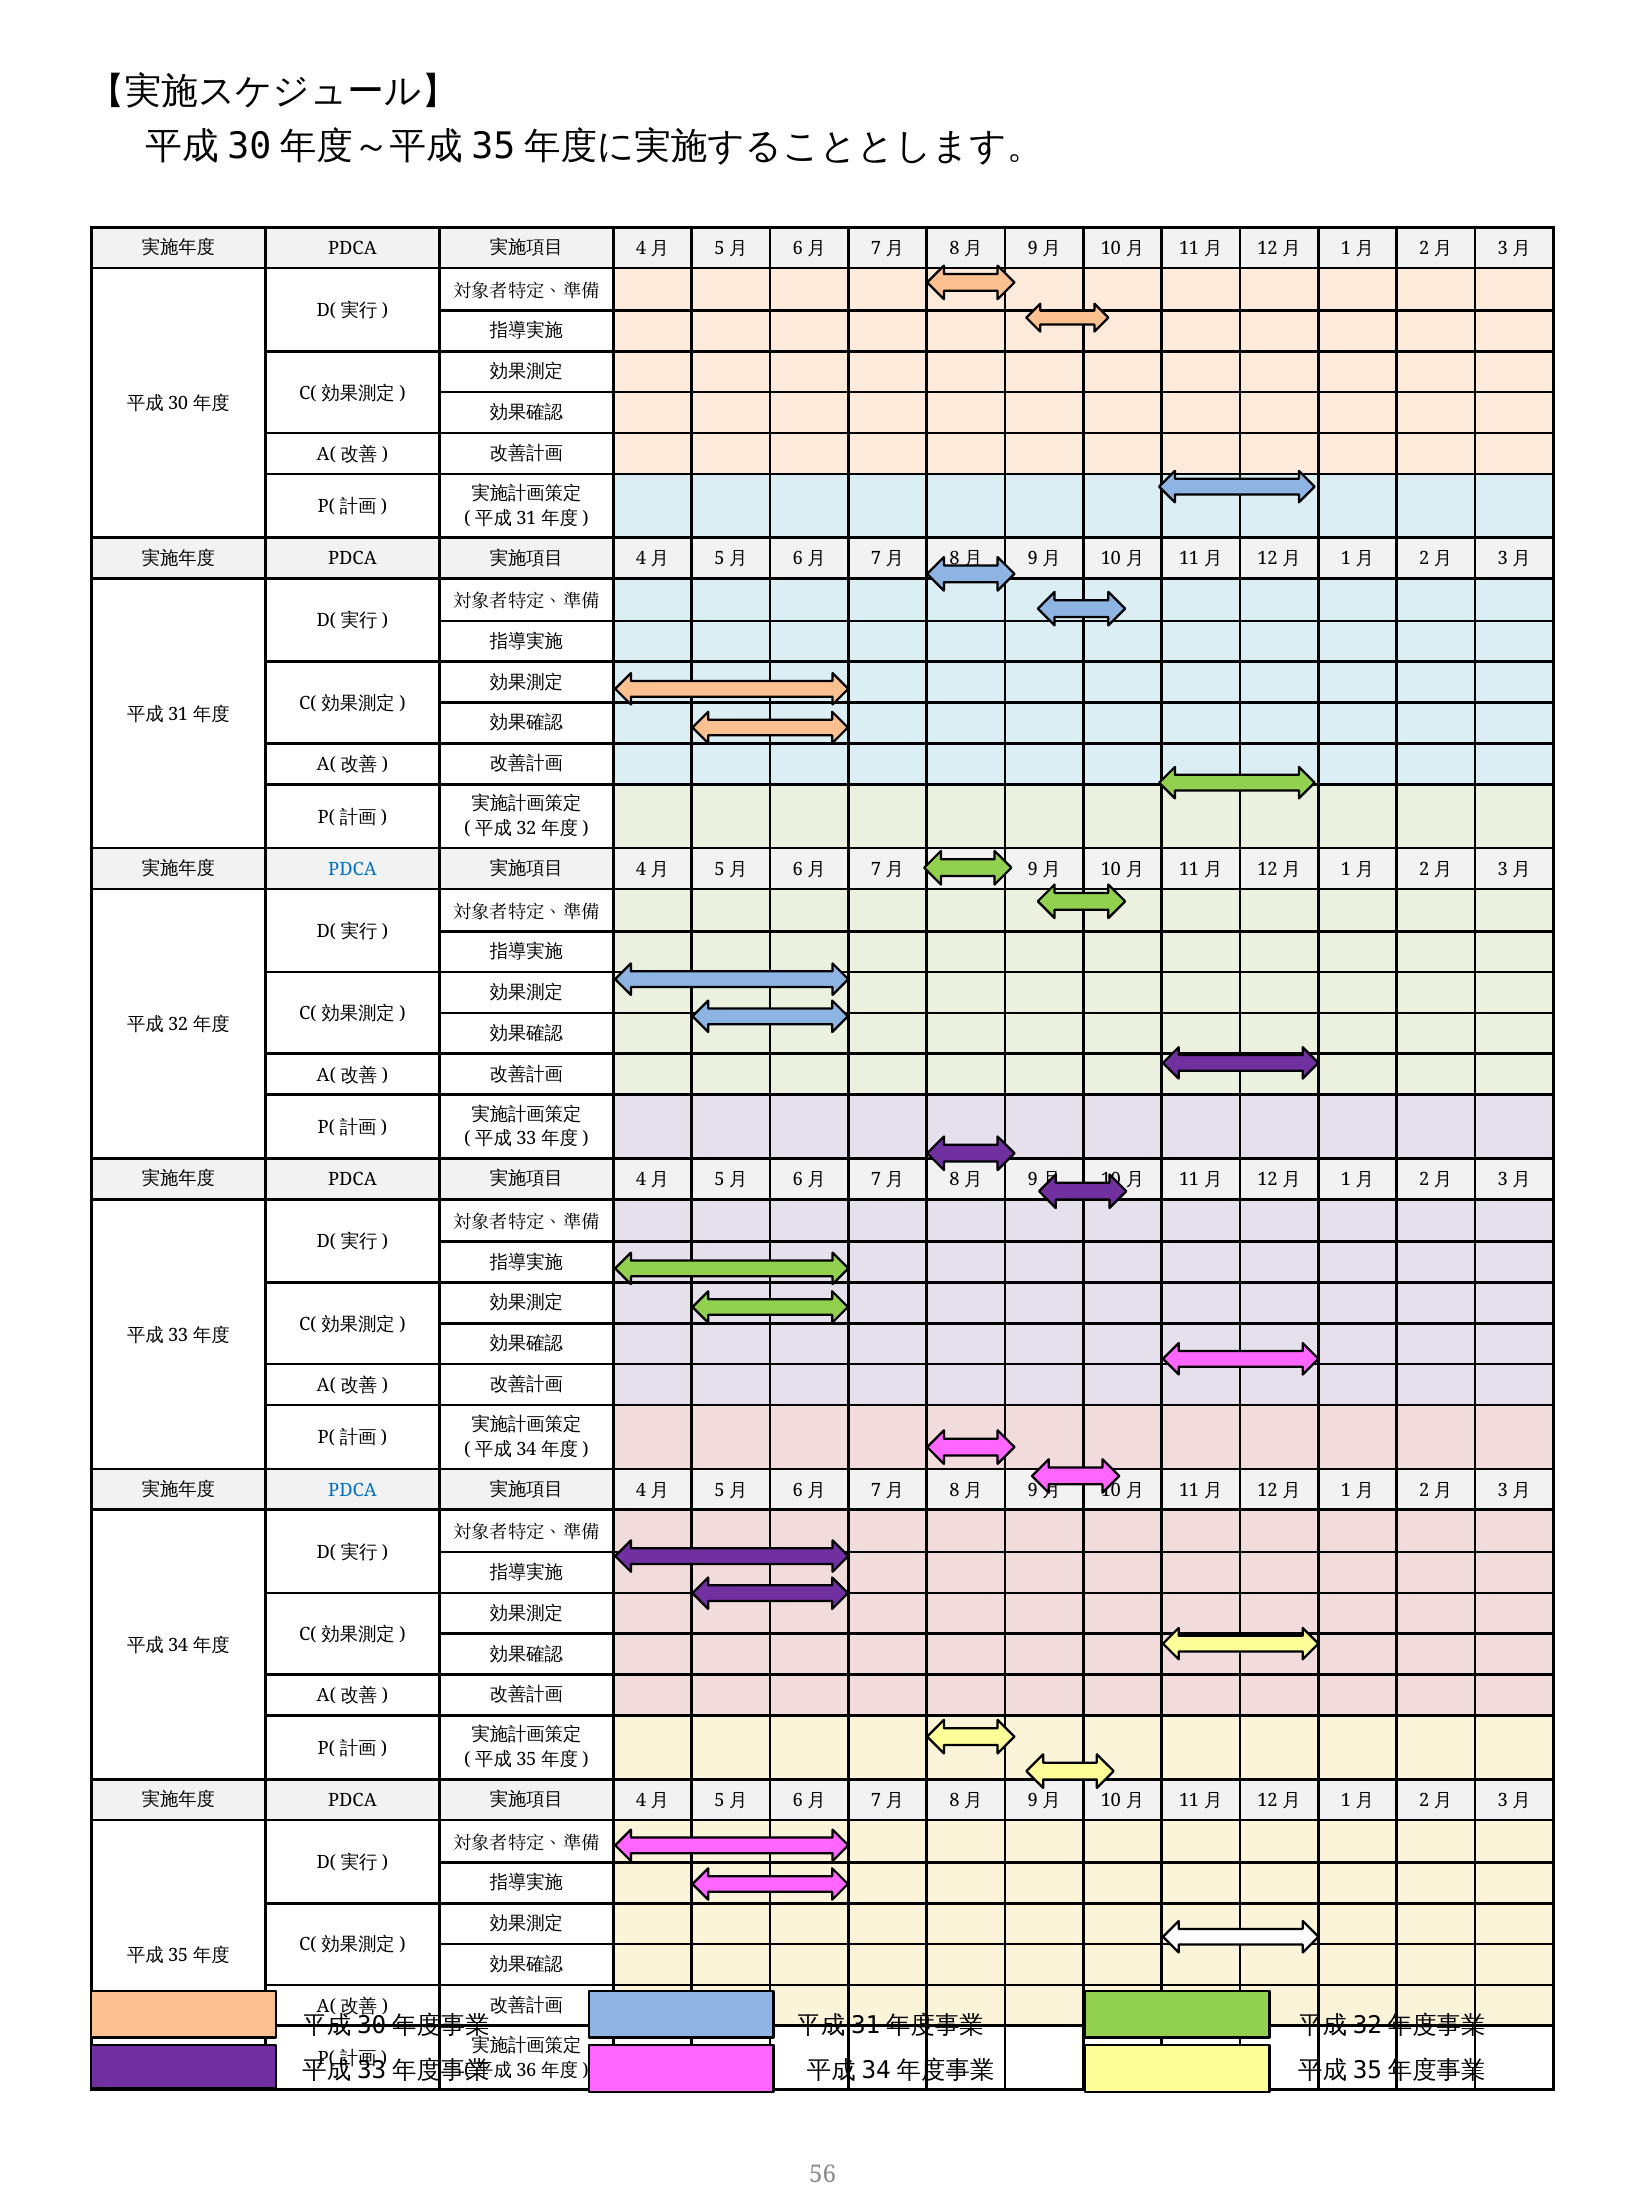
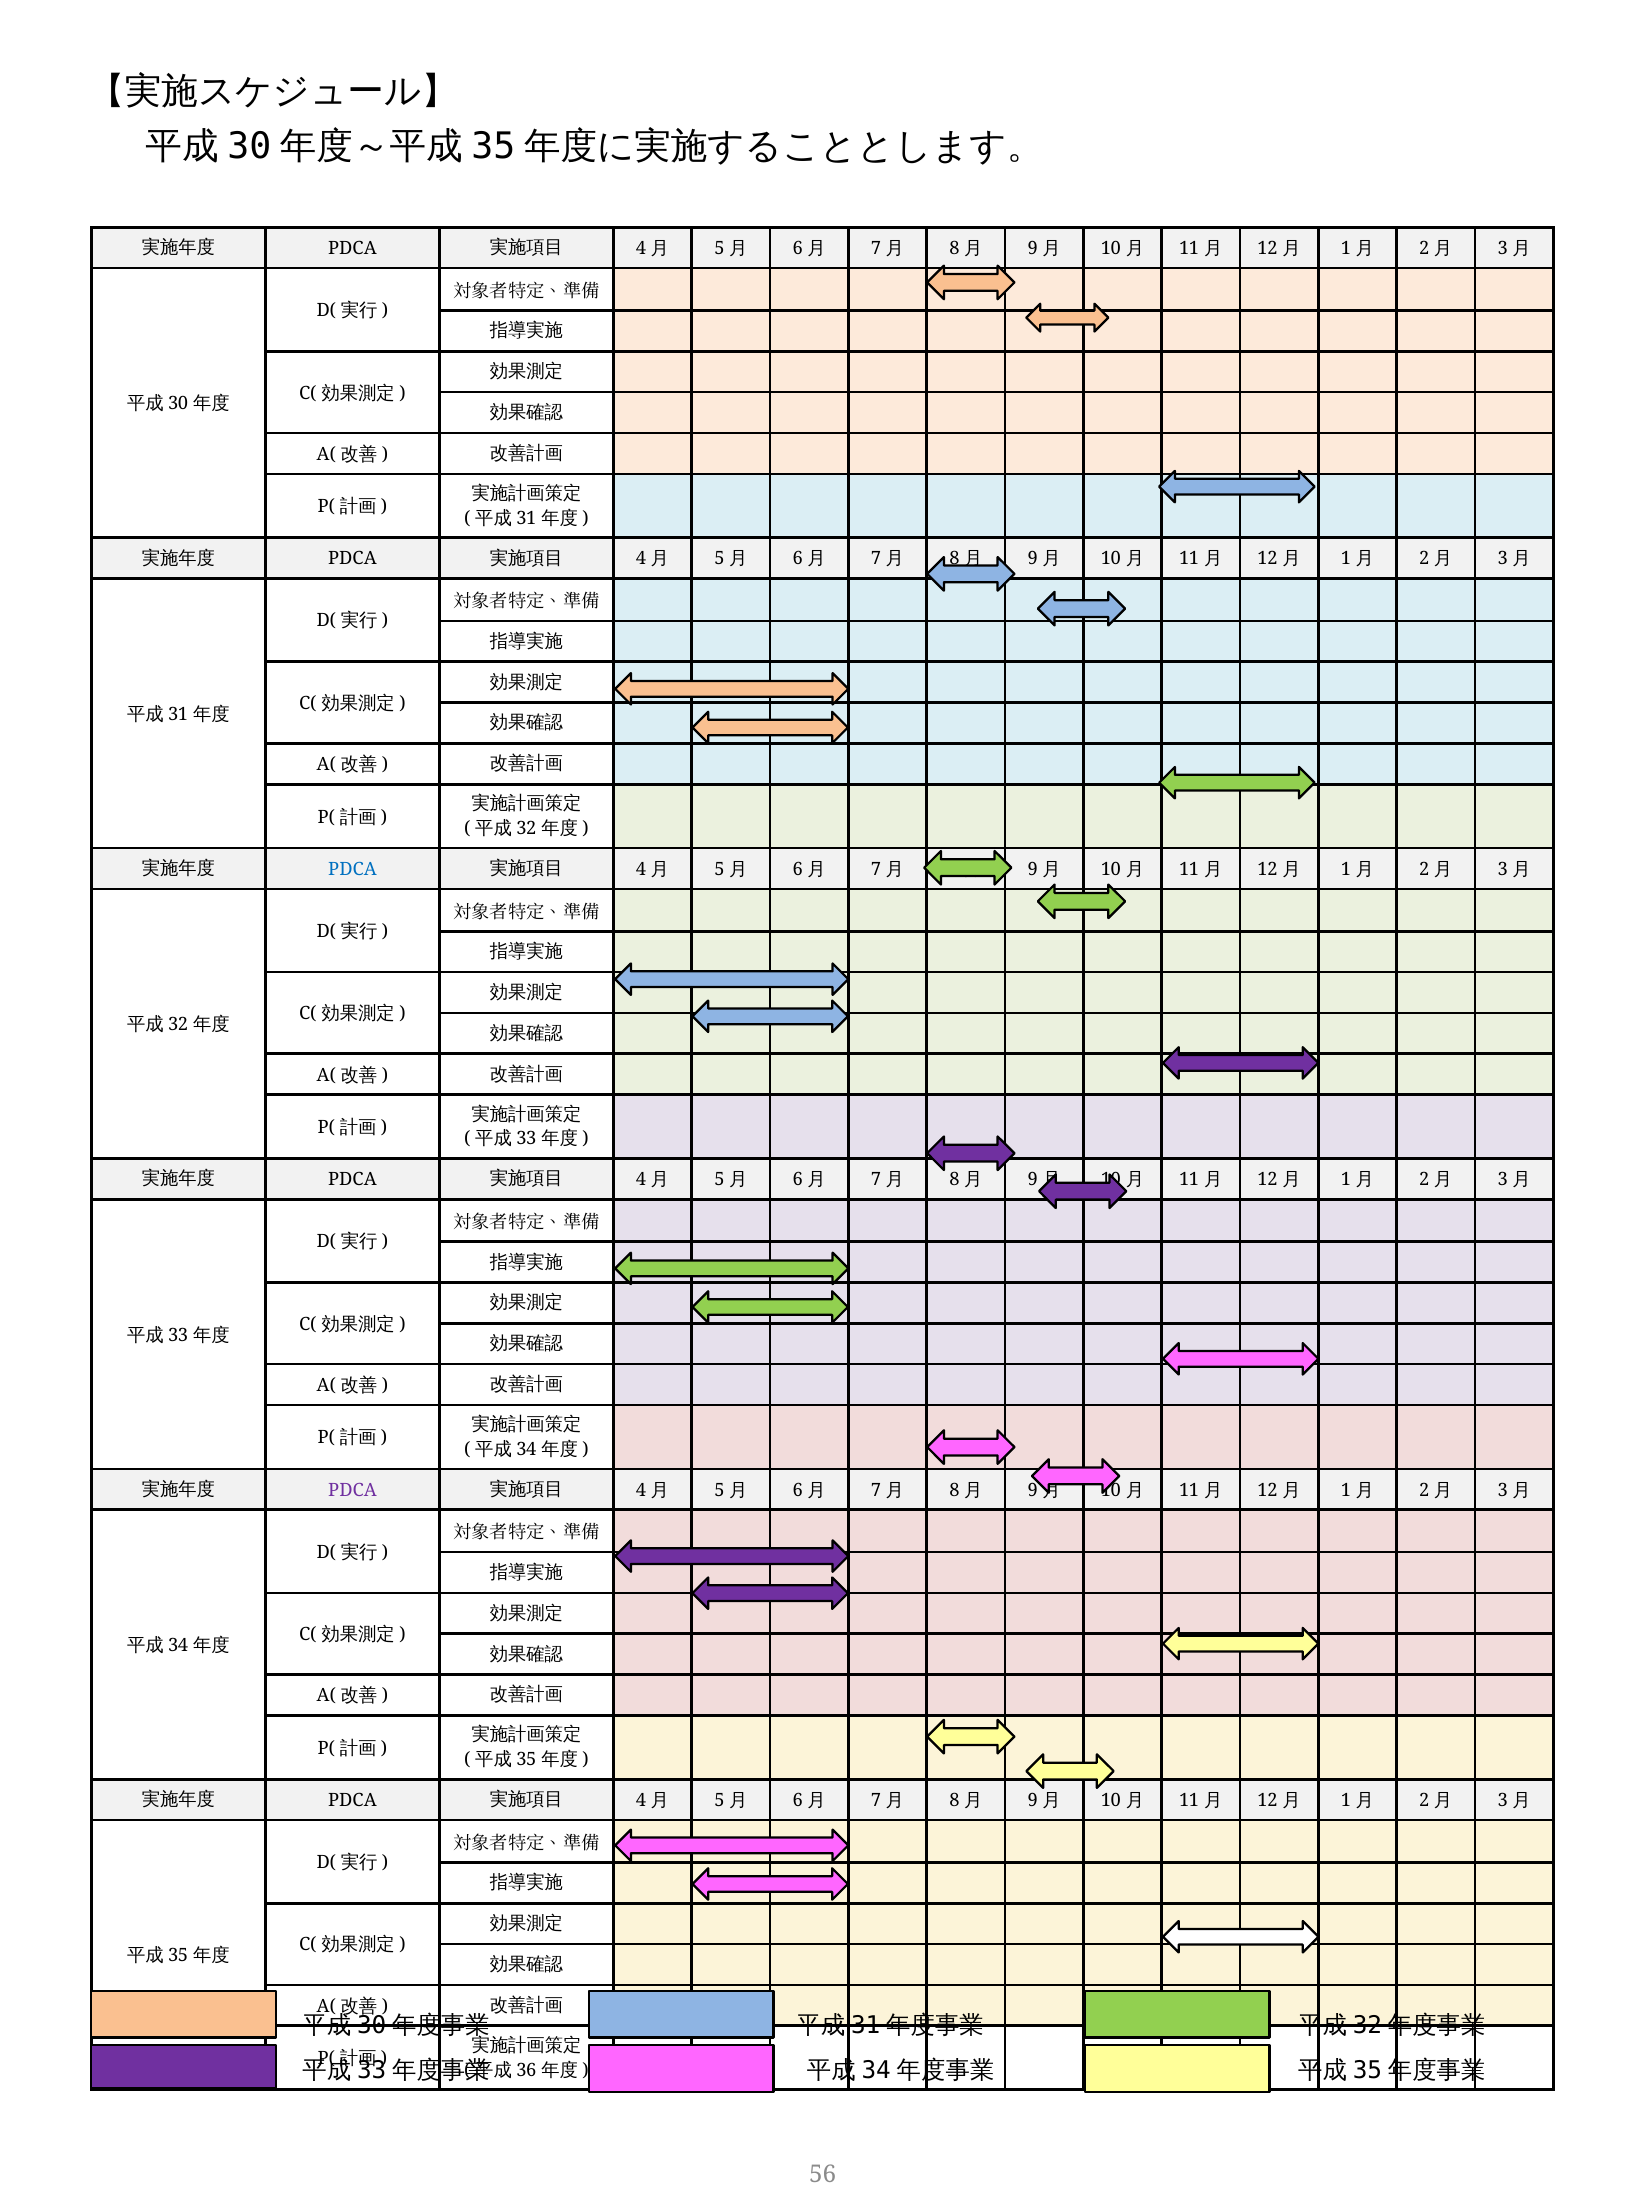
PDCA at (352, 1490) colour: blue -> purple
